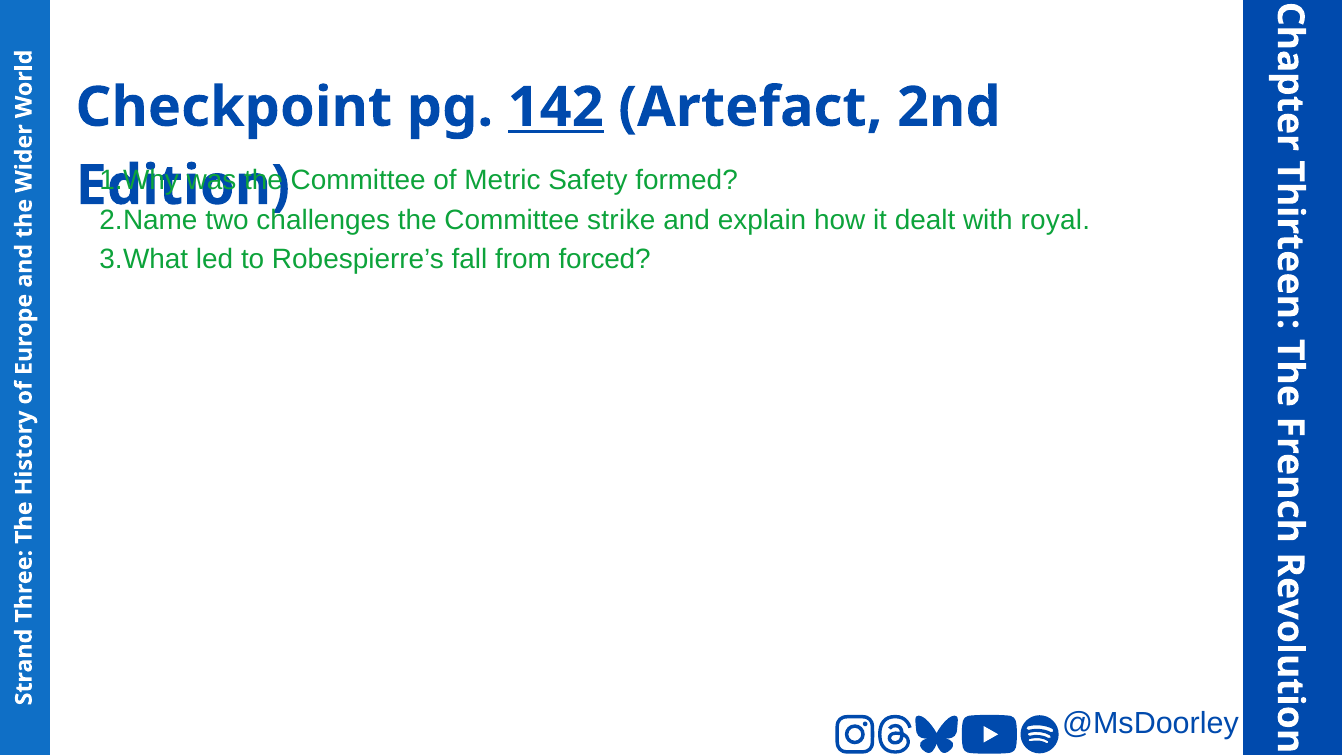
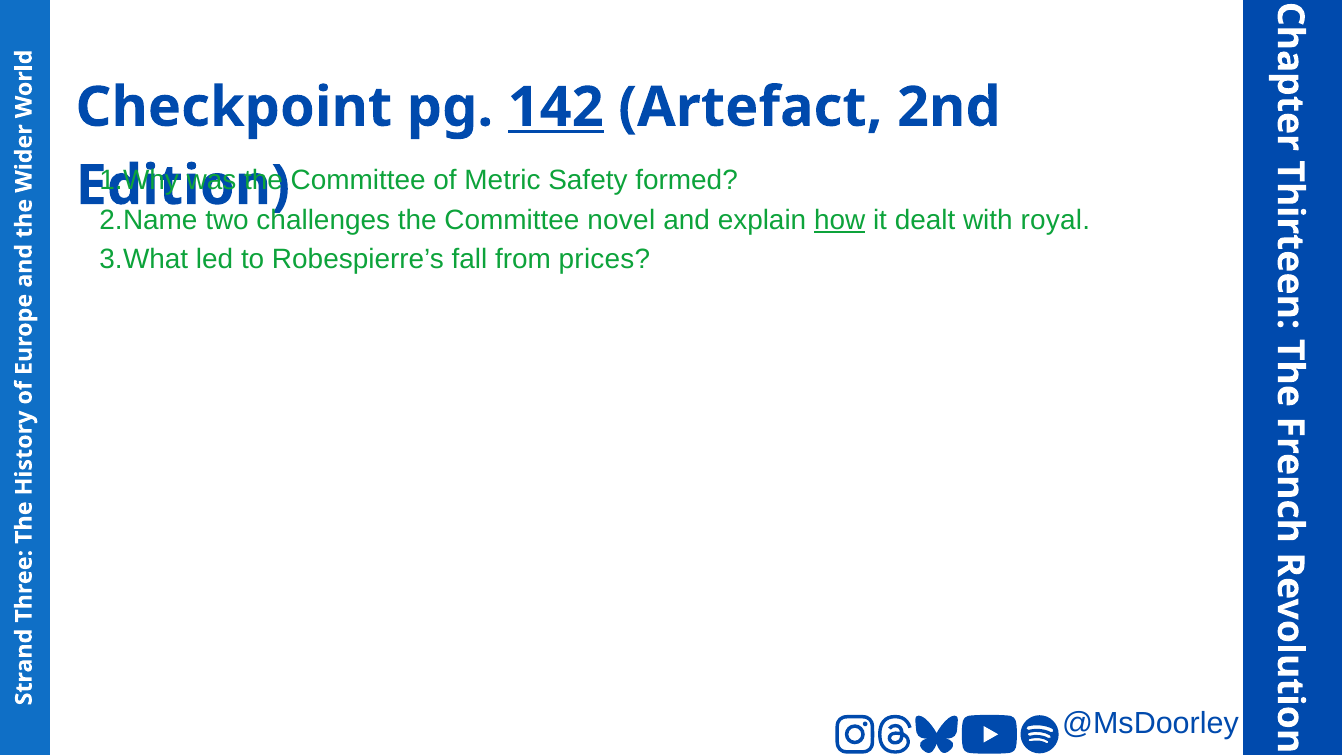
strike: strike -> novel
how underline: none -> present
forced: forced -> prices
